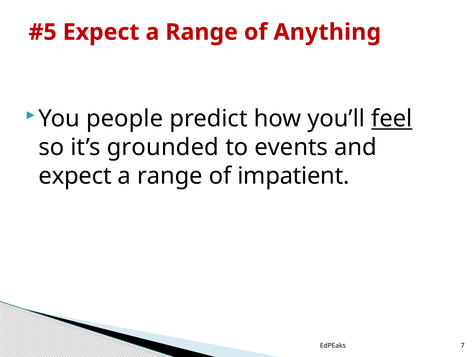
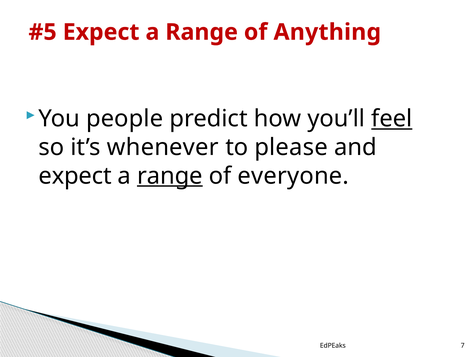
grounded: grounded -> whenever
events: events -> please
range at (170, 176) underline: none -> present
impatient: impatient -> everyone
